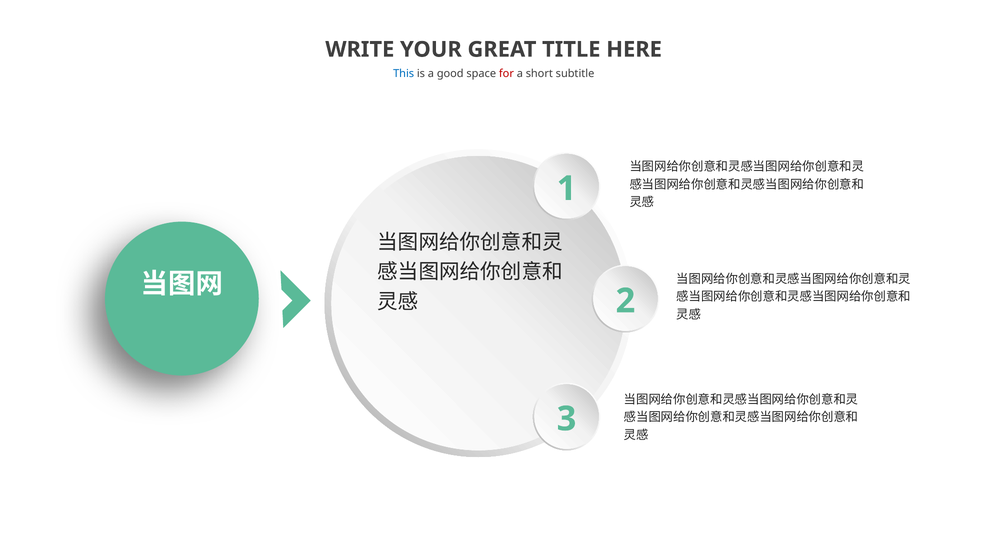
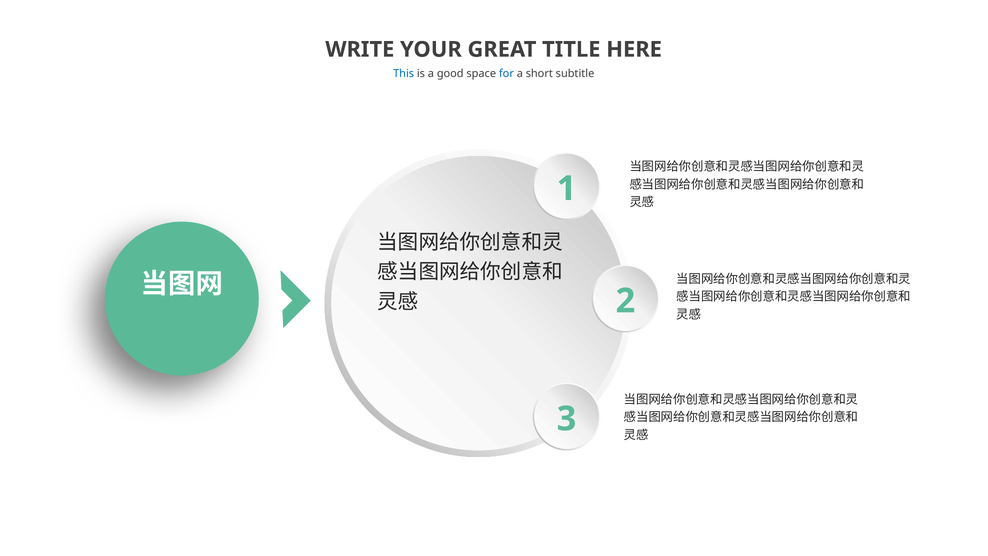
for colour: red -> blue
